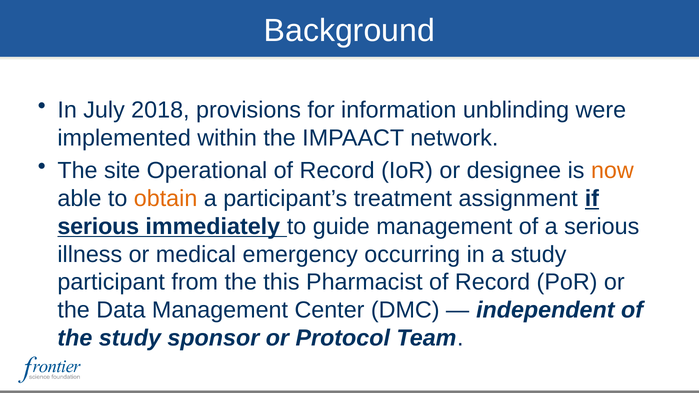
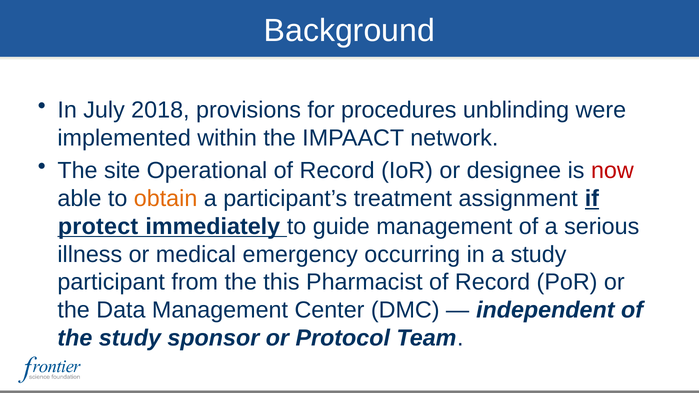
information: information -> procedures
now colour: orange -> red
serious at (98, 227): serious -> protect
